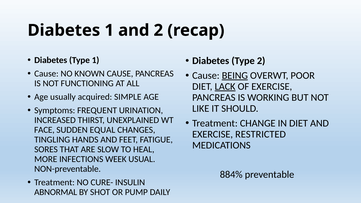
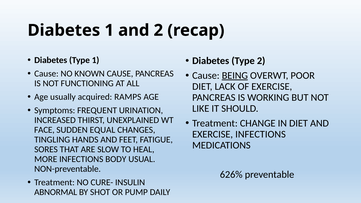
LACK underline: present -> none
SIMPLE: SIMPLE -> RAMPS
EXERCISE RESTRICTED: RESTRICTED -> INFECTIONS
WEEK: WEEK -> BODY
884%: 884% -> 626%
